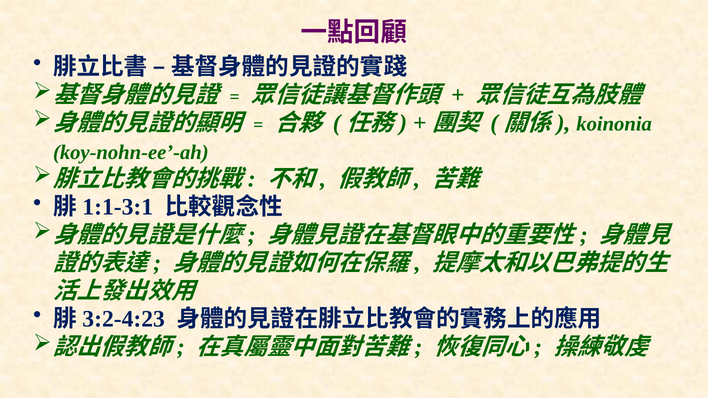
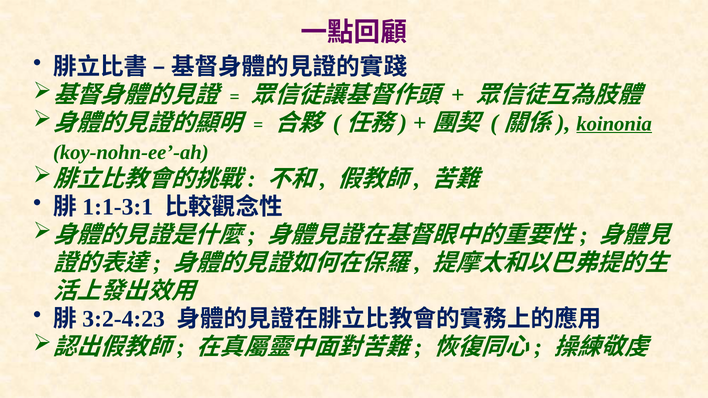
koinonia underline: none -> present
